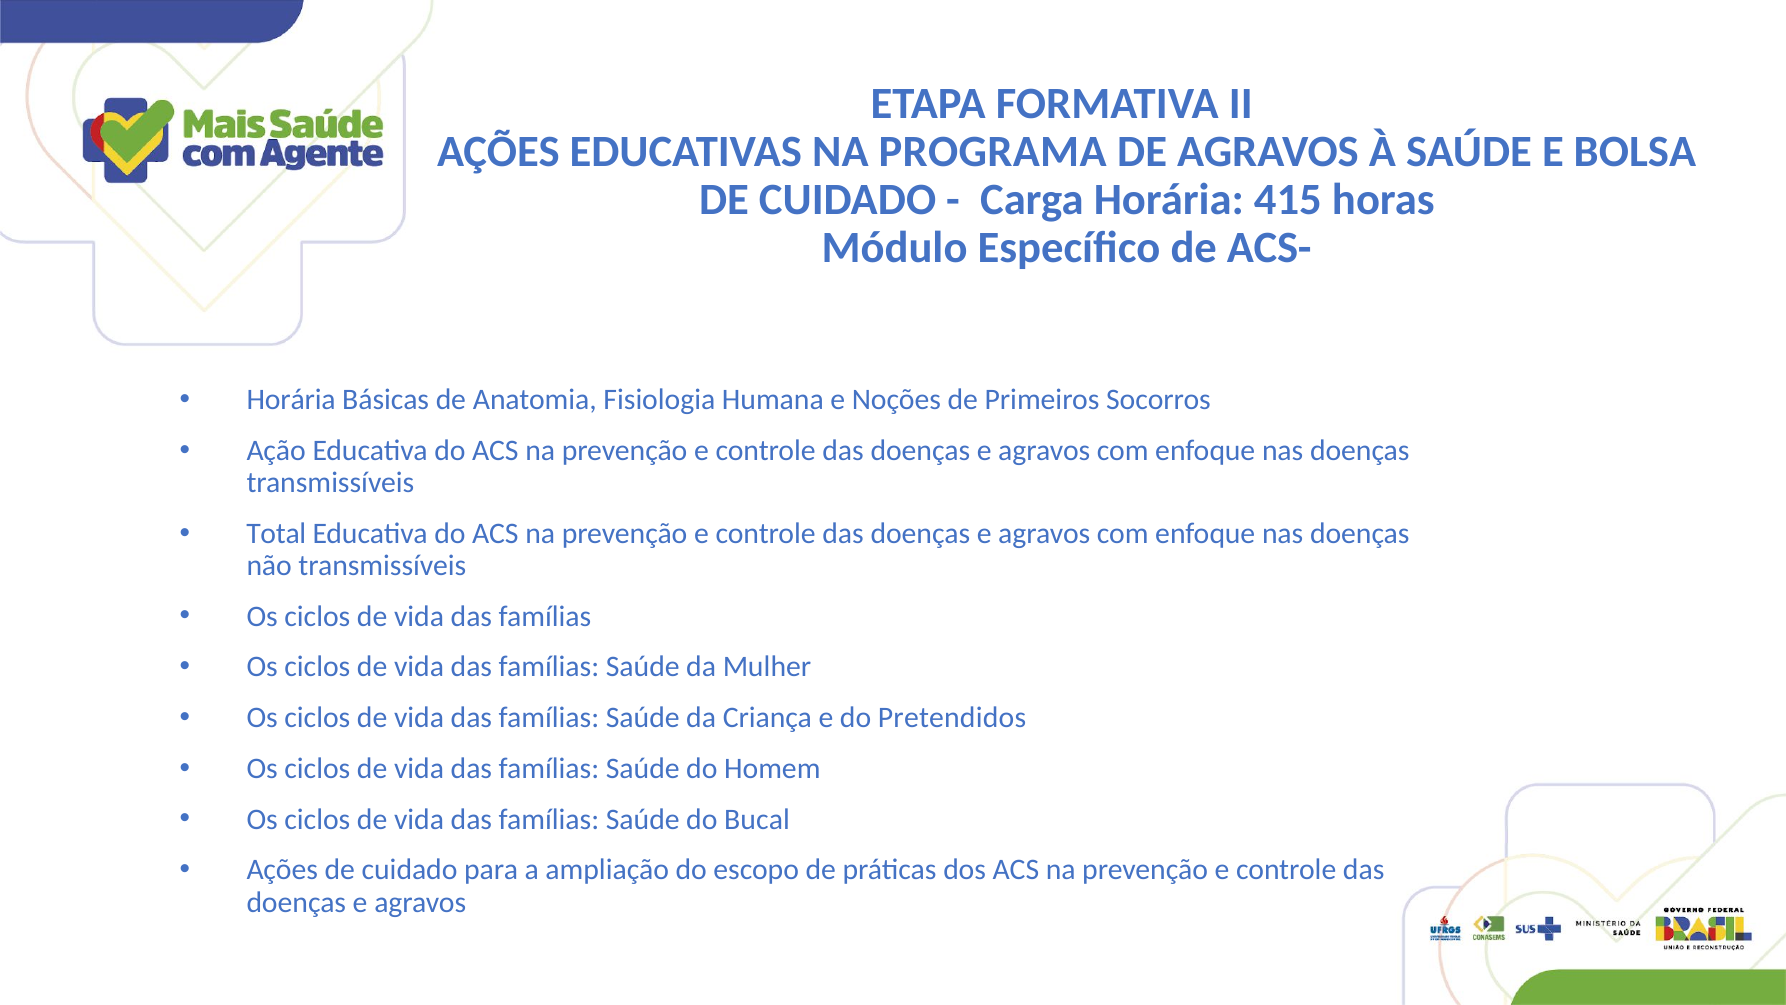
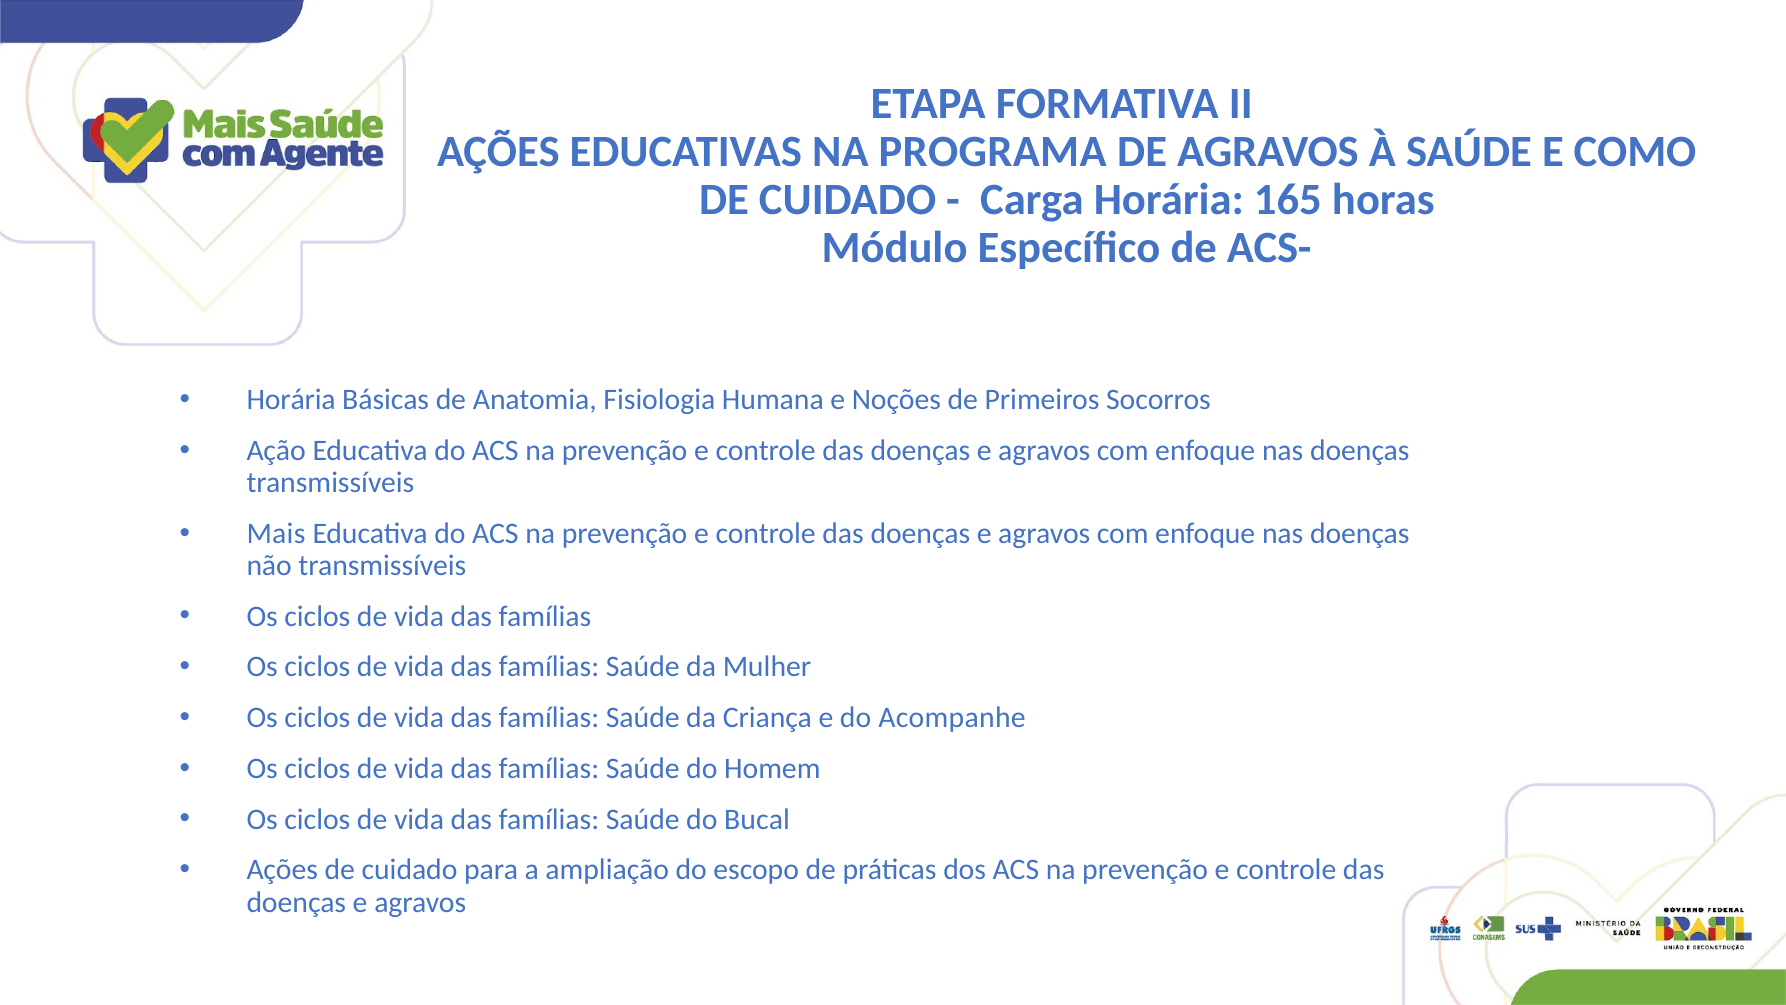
BOLSA: BOLSA -> COMO
415: 415 -> 165
Total: Total -> Mais
Pretendidos: Pretendidos -> Acompanhe
